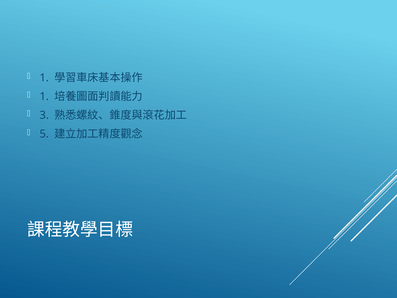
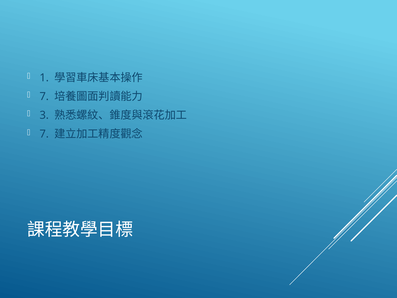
1 at (44, 96): 1 -> 7
5 at (44, 134): 5 -> 7
